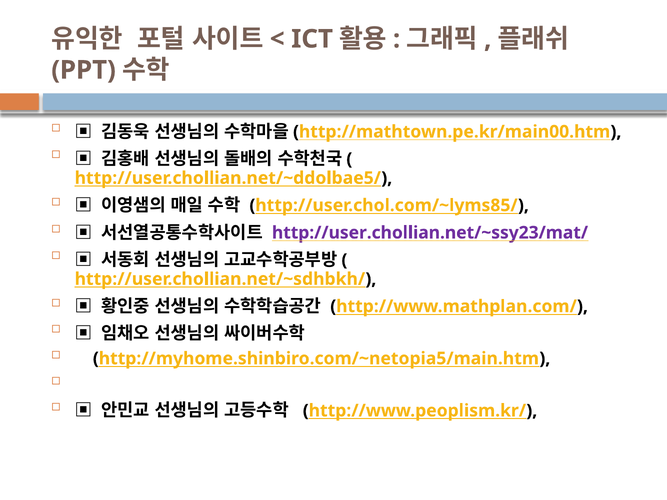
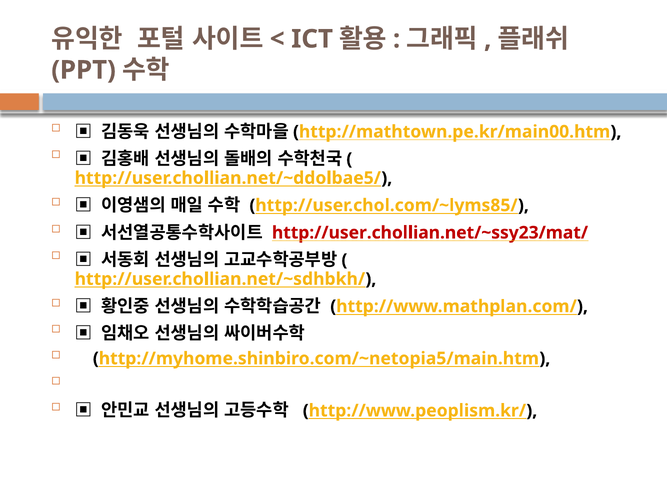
http://user.chollian.net/~ssy23/mat/ colour: purple -> red
